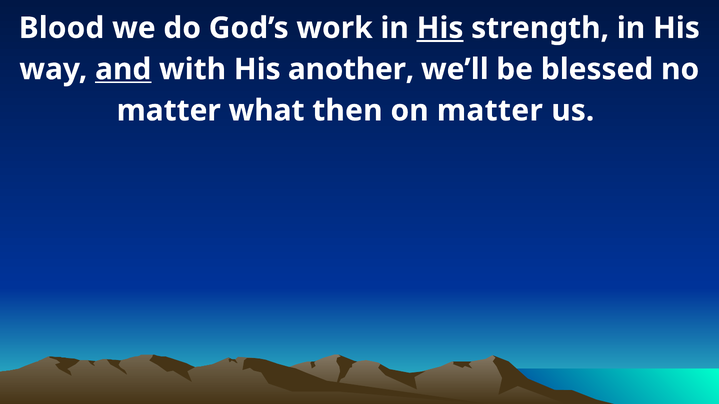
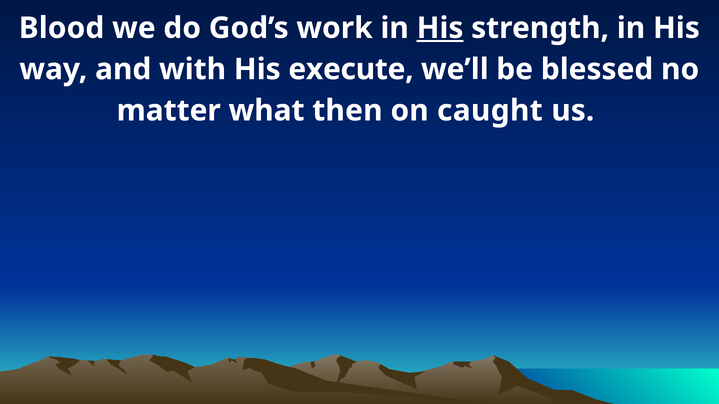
and underline: present -> none
another: another -> execute
on matter: matter -> caught
